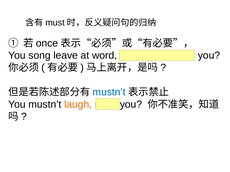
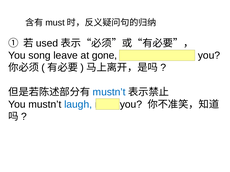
once: once -> used
word: word -> gone
laugh colour: orange -> blue
